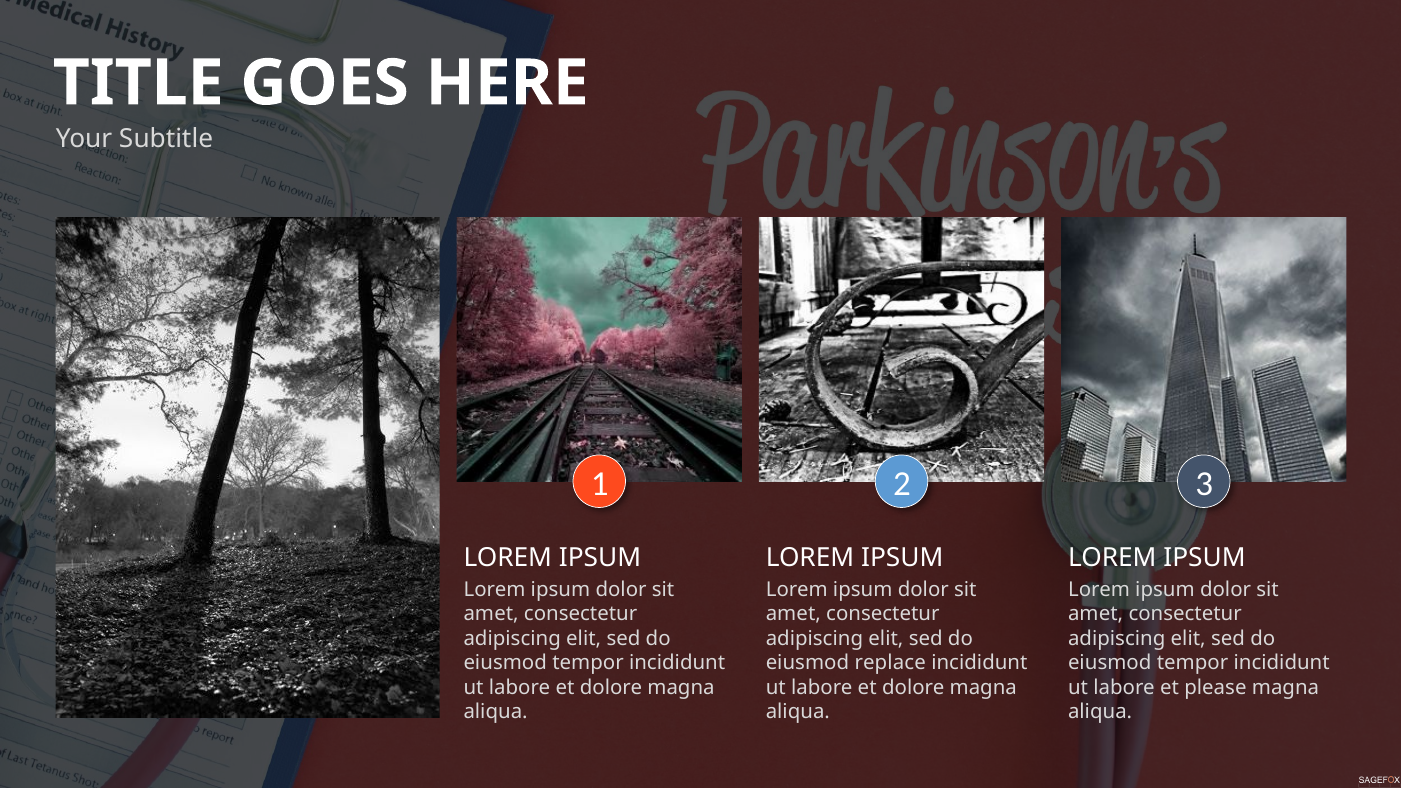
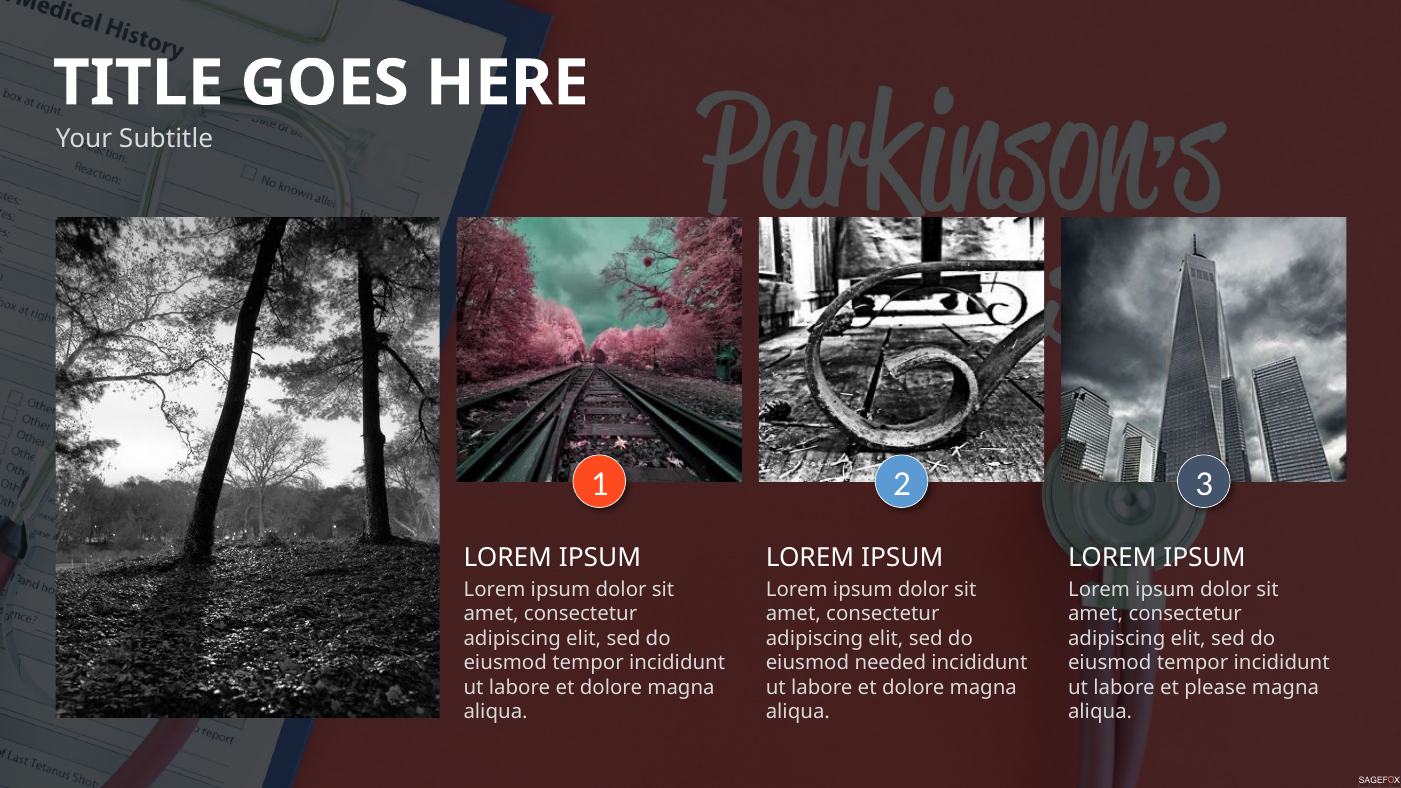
replace: replace -> needed
